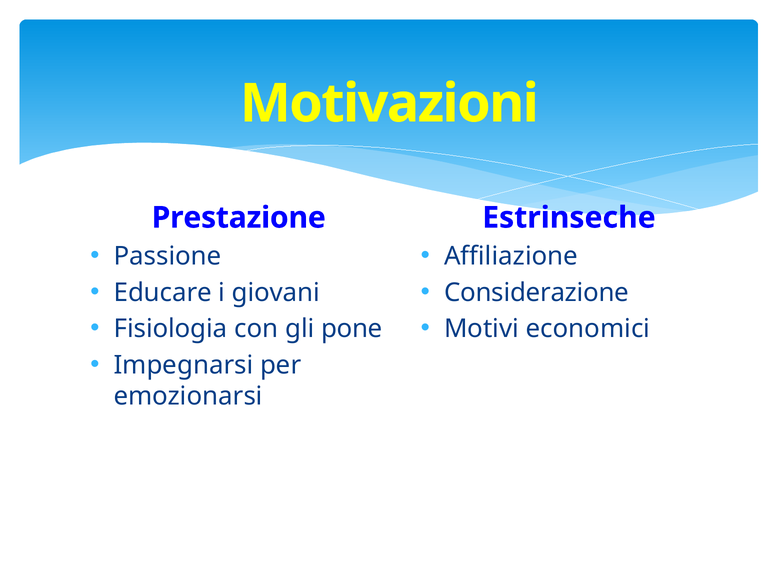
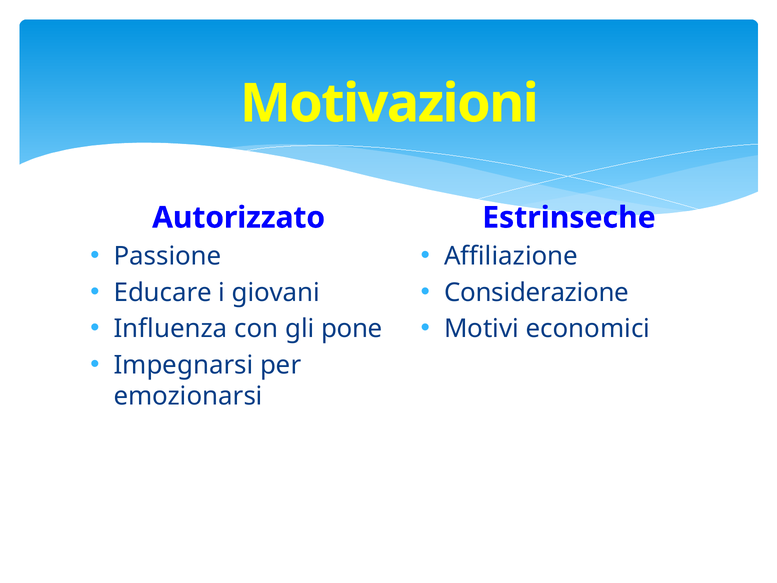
Prestazione: Prestazione -> Autorizzato
Fisiologia: Fisiologia -> Influenza
